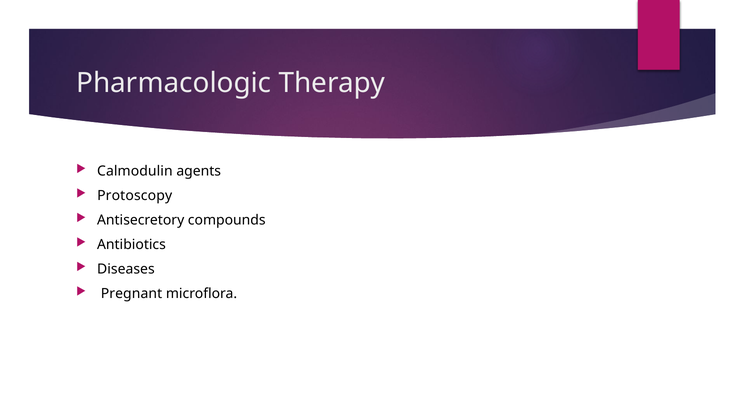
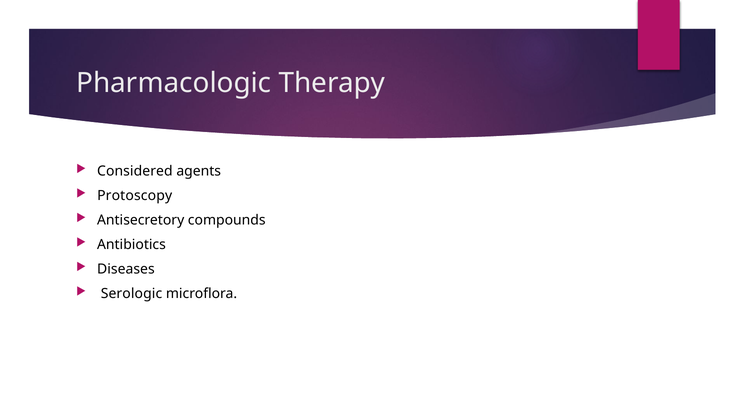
Calmodulin: Calmodulin -> Considered
Pregnant: Pregnant -> Serologic
